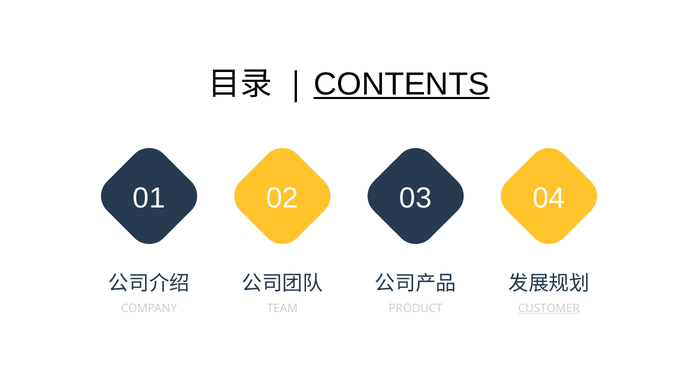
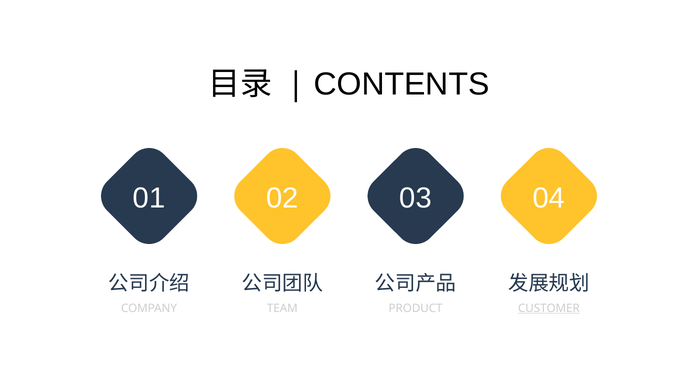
CONTENTS underline: present -> none
